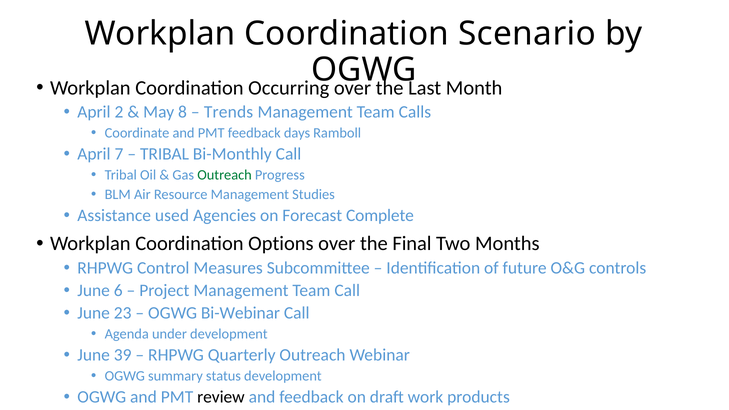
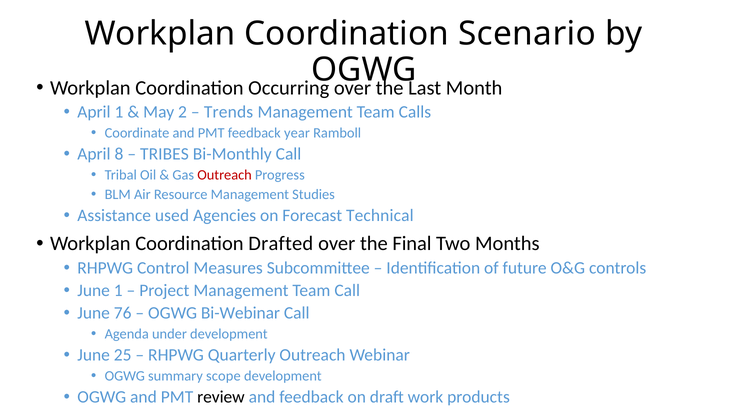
April 2: 2 -> 1
8: 8 -> 2
days: days -> year
7: 7 -> 8
TRIBAL at (165, 154): TRIBAL -> TRIBES
Outreach at (225, 175) colour: green -> red
Complete: Complete -> Technical
Options: Options -> Drafted
June 6: 6 -> 1
23: 23 -> 76
39: 39 -> 25
status: status -> scope
